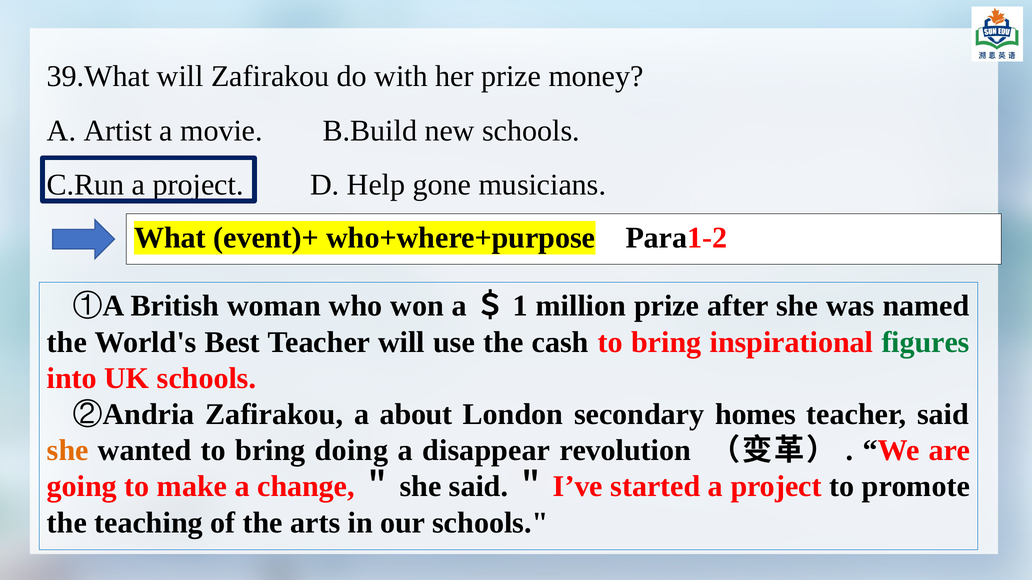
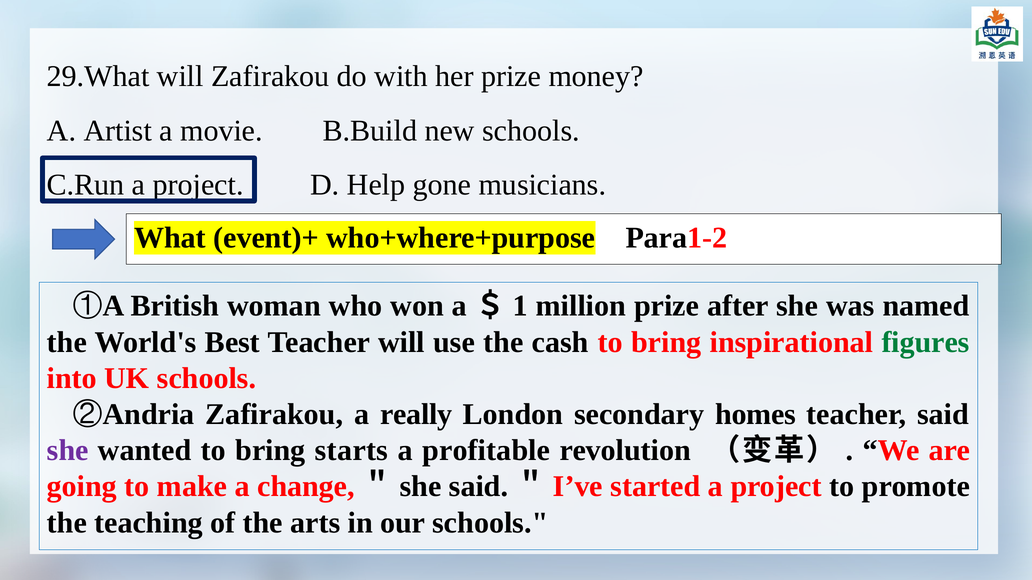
39.What: 39.What -> 29.What
about: about -> really
she at (68, 451) colour: orange -> purple
doing: doing -> starts
disappear: disappear -> profitable
